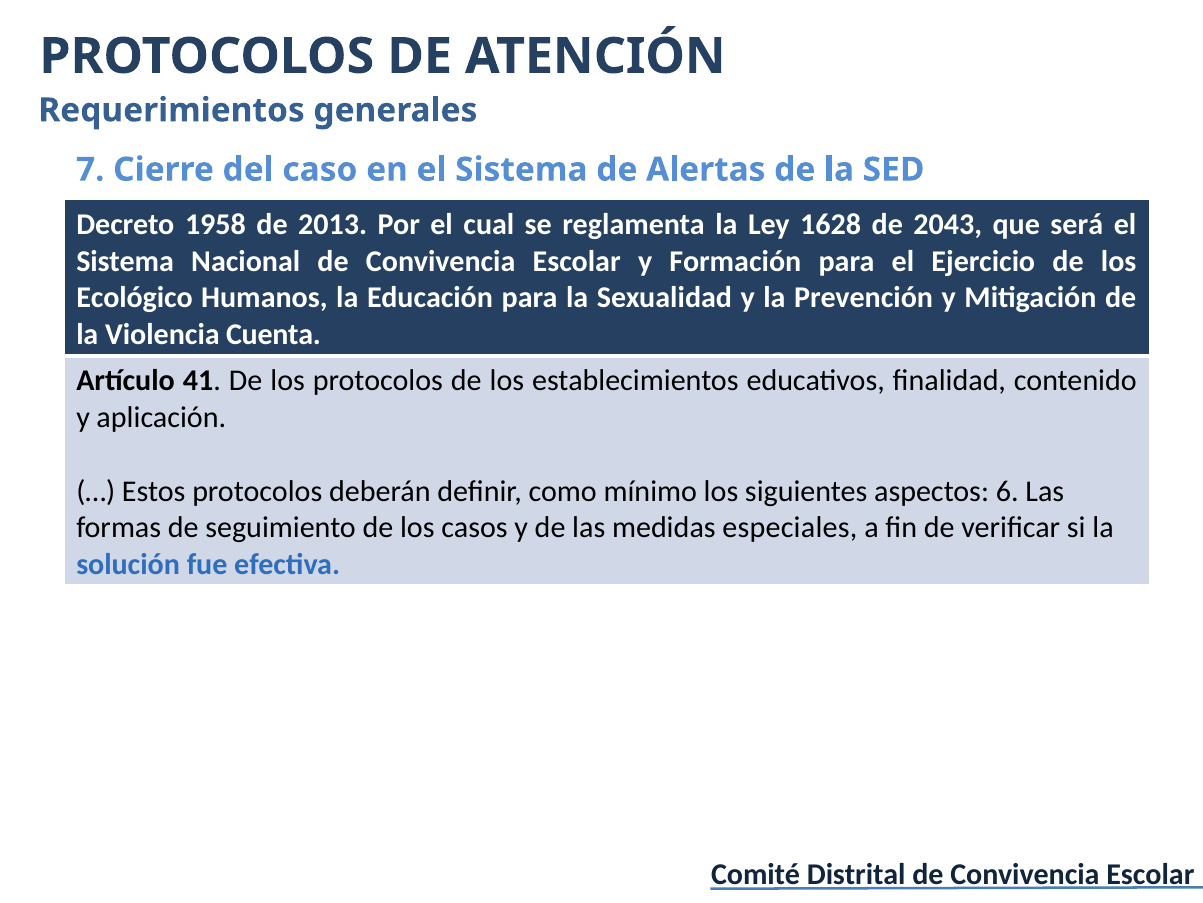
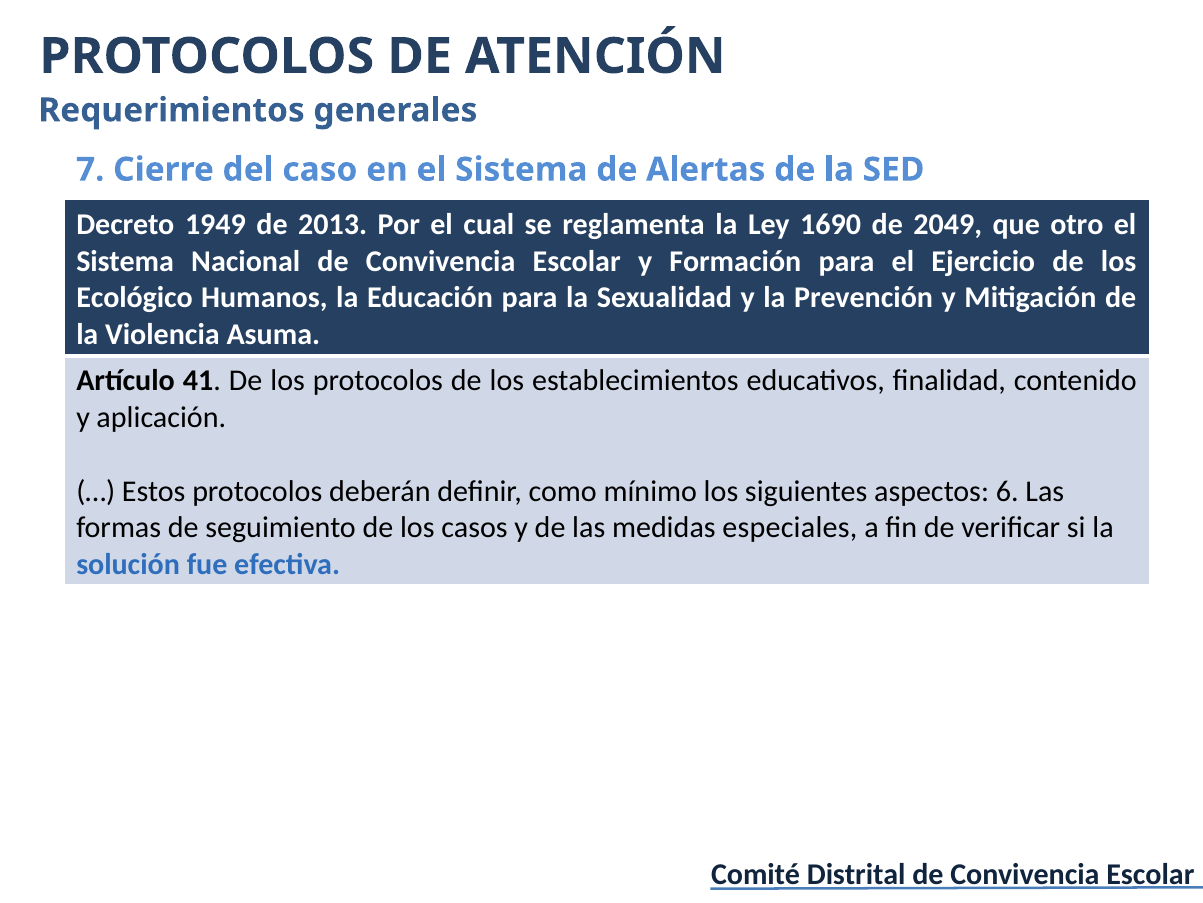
1958: 1958 -> 1949
1628: 1628 -> 1690
2043: 2043 -> 2049
será: será -> otro
Cuenta: Cuenta -> Asuma
